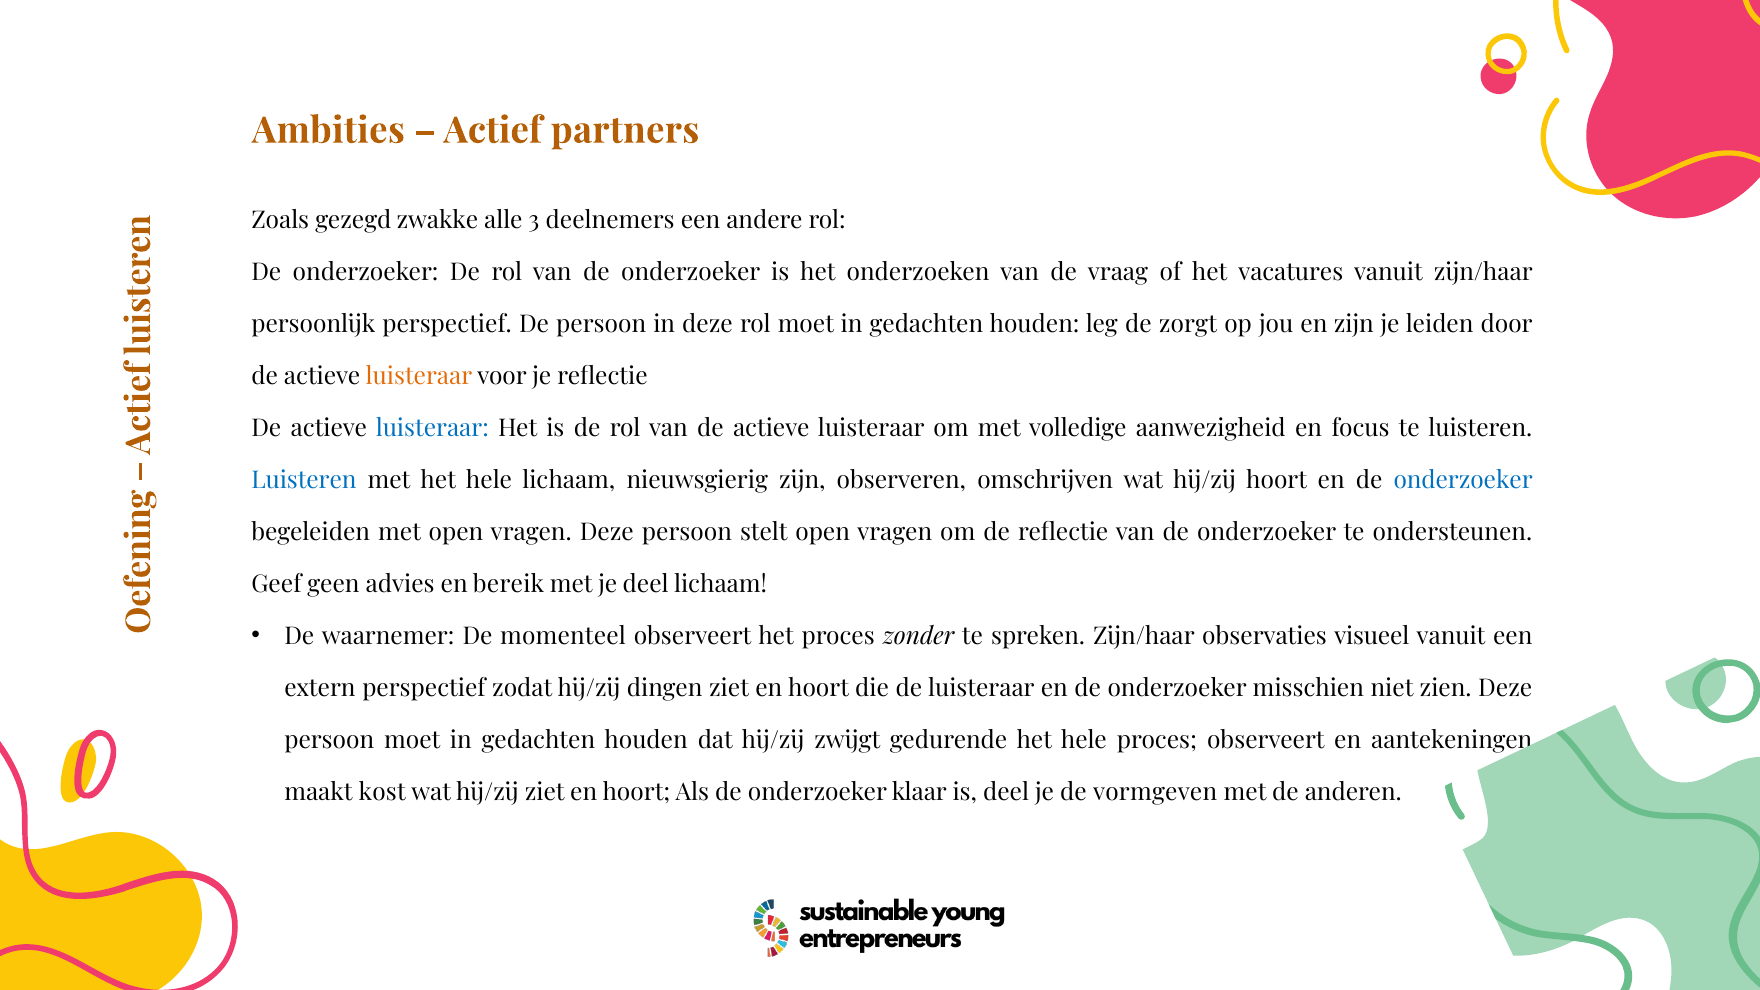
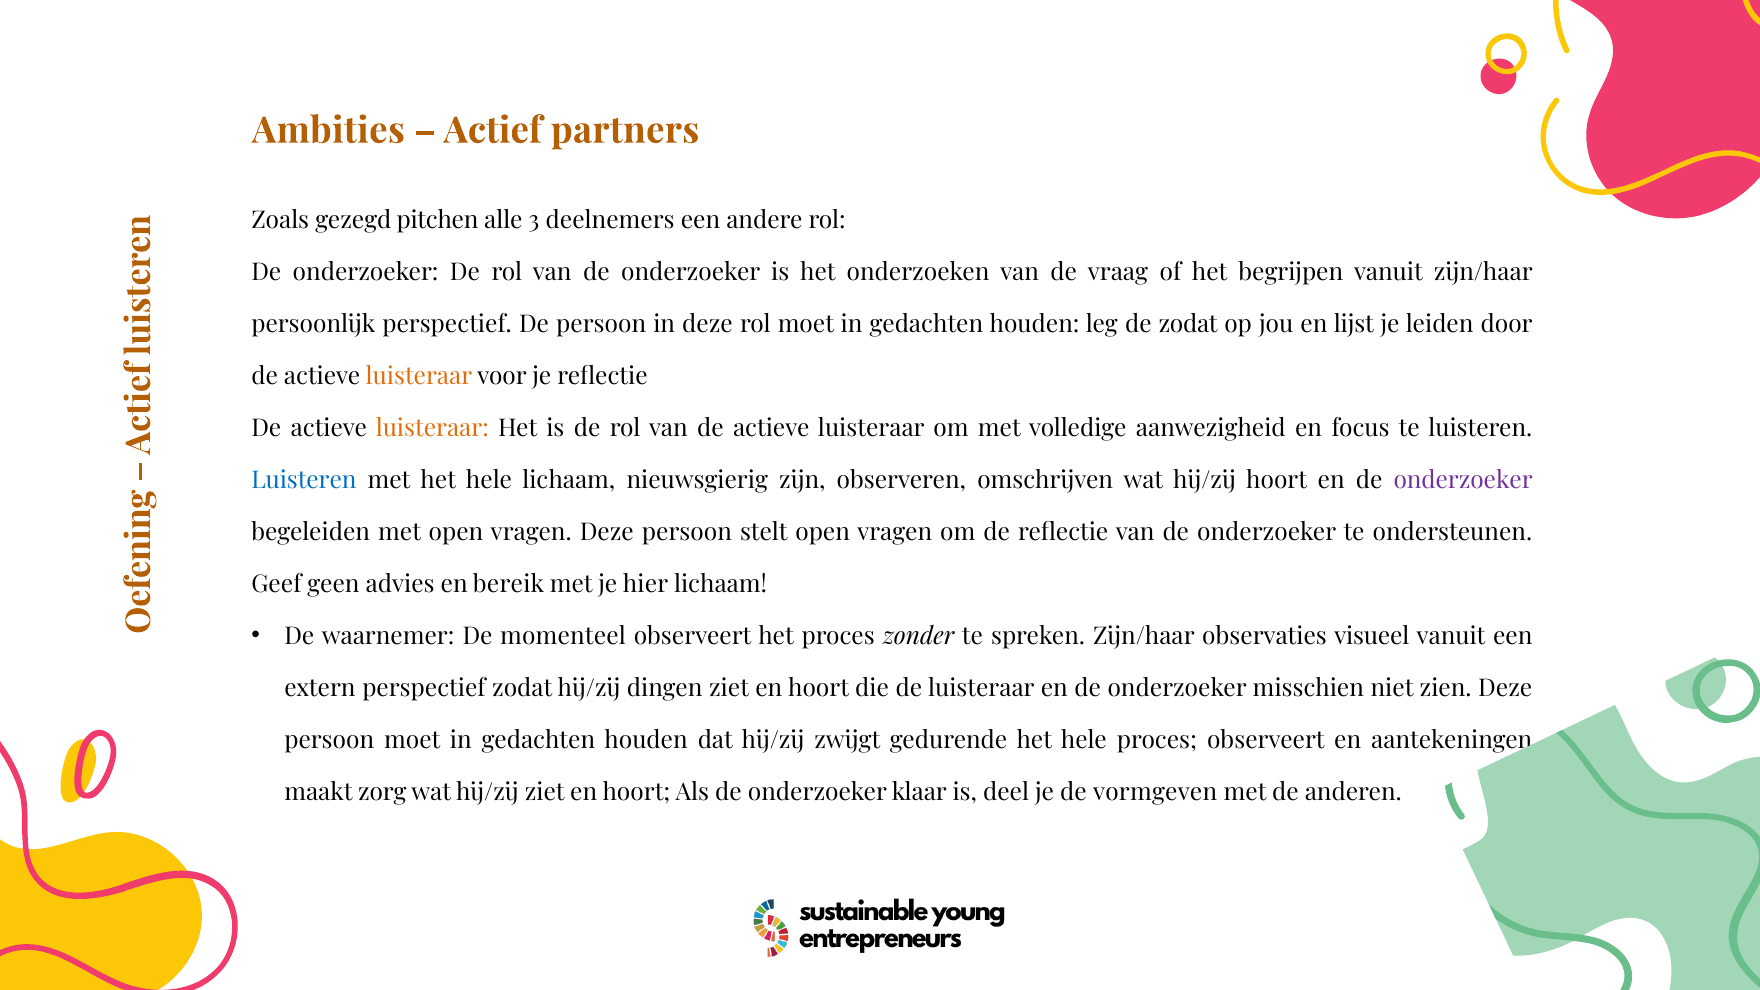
zwakke: zwakke -> pitchen
vacatures: vacatures -> begrijpen
de zorgt: zorgt -> zodat
en zijn: zijn -> lijst
luisteraar at (432, 428) colour: blue -> orange
onderzoeker at (1463, 480) colour: blue -> purple
je deel: deel -> hier
kost: kost -> zorg
